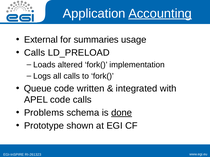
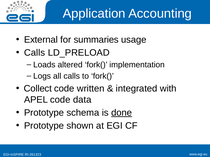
Accounting underline: present -> none
Queue: Queue -> Collect
code calls: calls -> data
Problems at (44, 113): Problems -> Prototype
